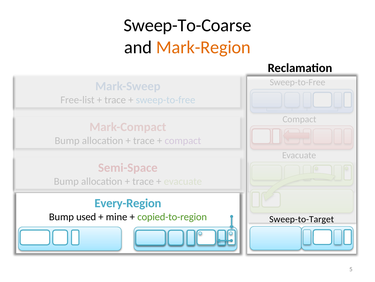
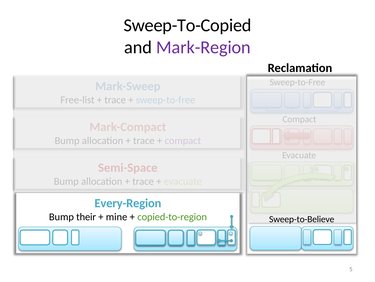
Sweep-To-Coarse: Sweep-To-Coarse -> Sweep-To-Copied
Mark-Region colour: orange -> purple
used: used -> their
Sweep-to-Target: Sweep-to-Target -> Sweep-to-Believe
